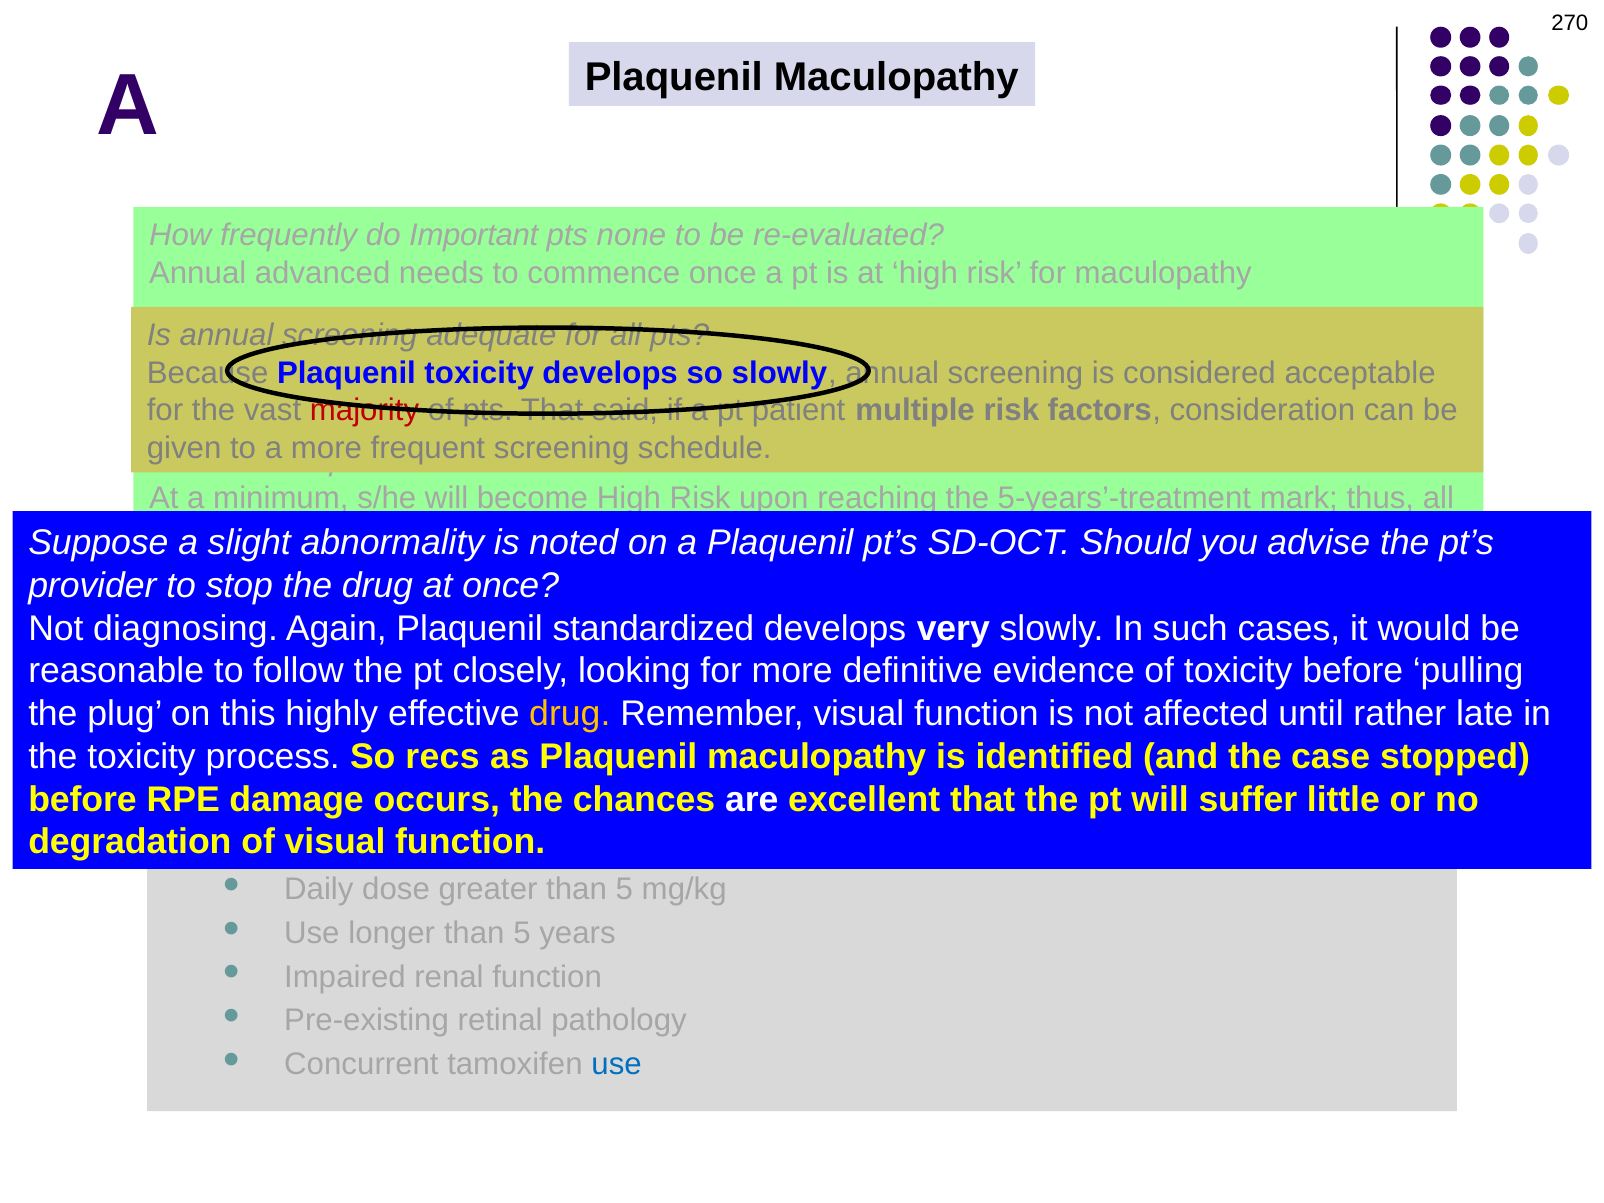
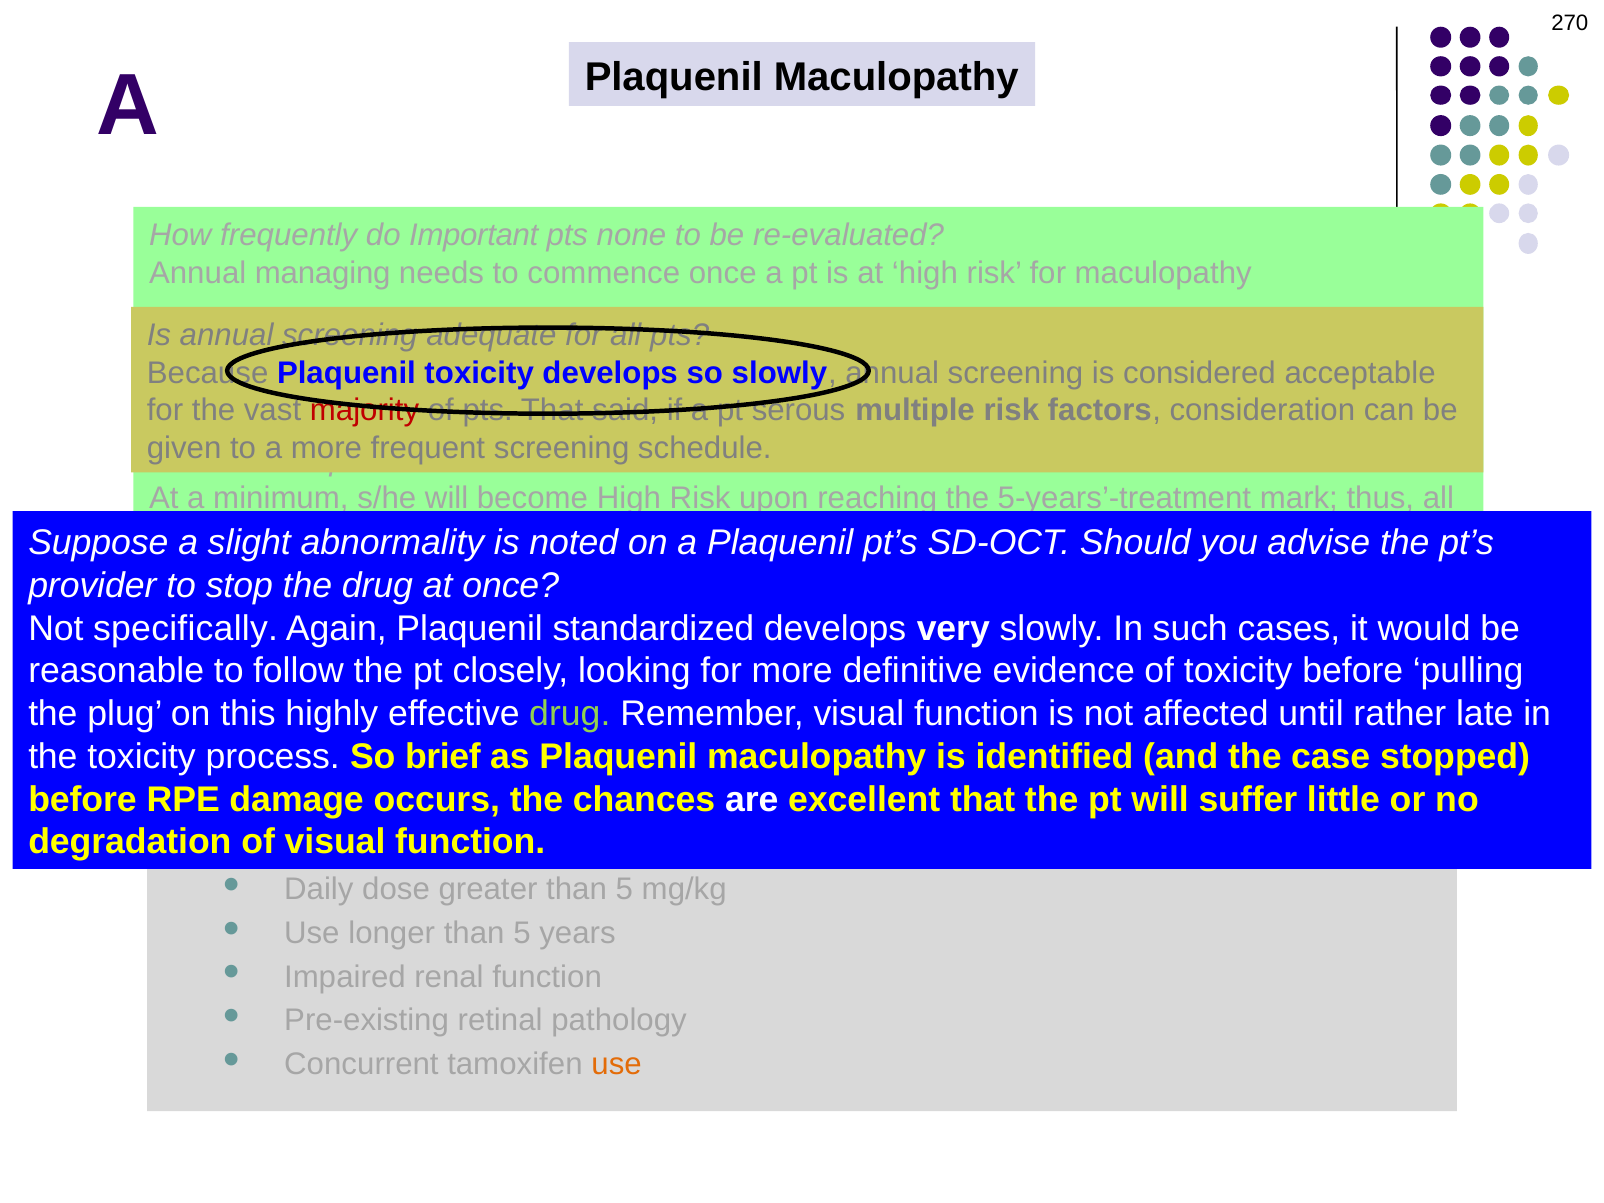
advanced: advanced -> managing
pt patient: patient -> serous
diagnosing: diagnosing -> specifically
drug at (570, 714) colour: yellow -> light green
recs: recs -> brief
use at (617, 1064) colour: blue -> orange
